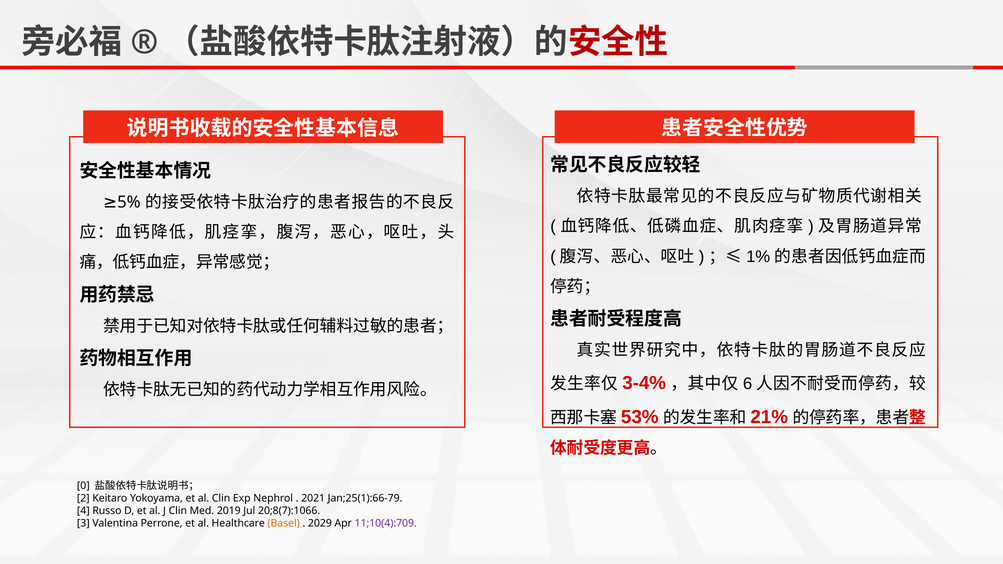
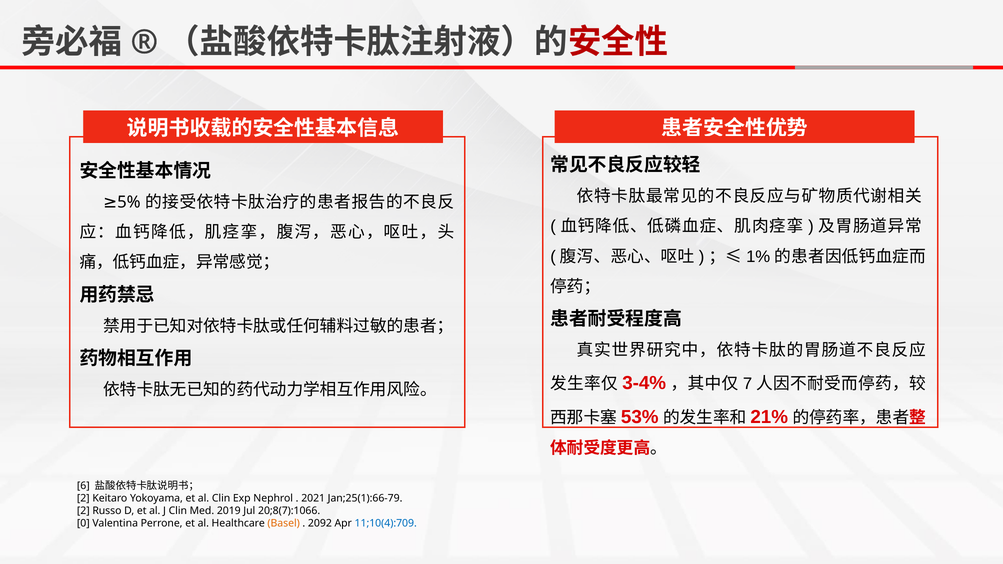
6: 6 -> 7
0: 0 -> 6
4 at (83, 511): 4 -> 2
3: 3 -> 0
2029: 2029 -> 2092
11;10(4):709 colour: purple -> blue
